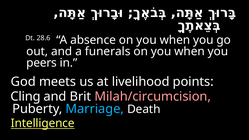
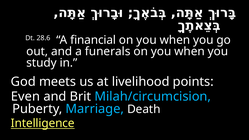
absence: absence -> financial
peers: peers -> study
Cling: Cling -> Even
Milah/circumcision colour: pink -> light blue
